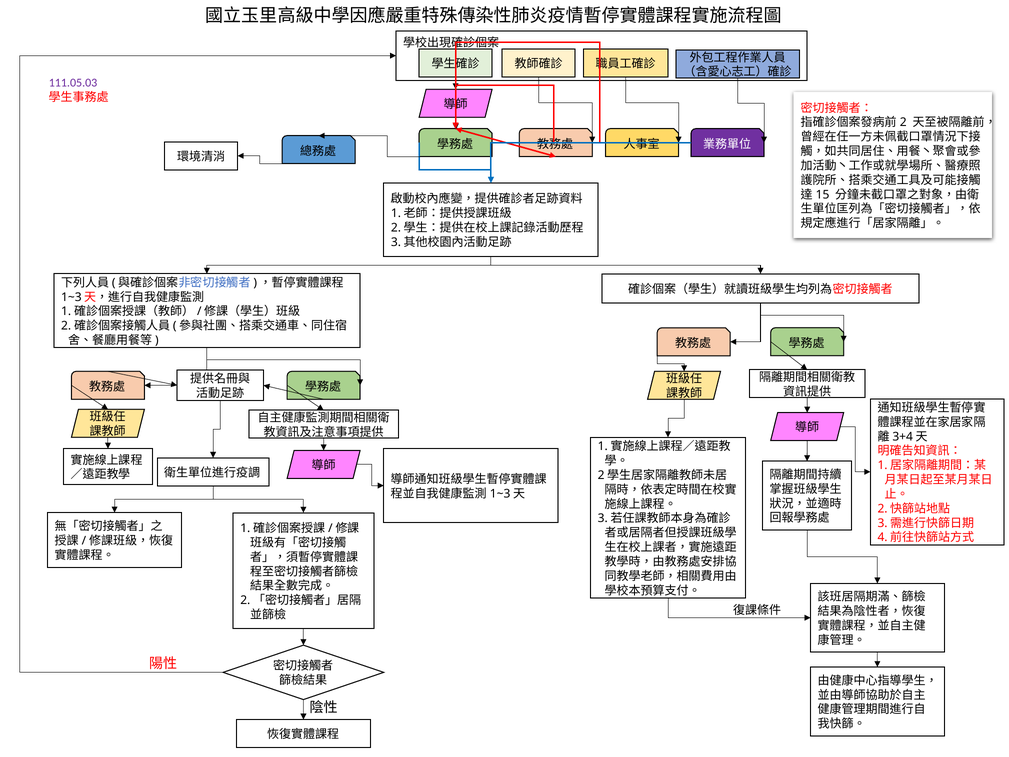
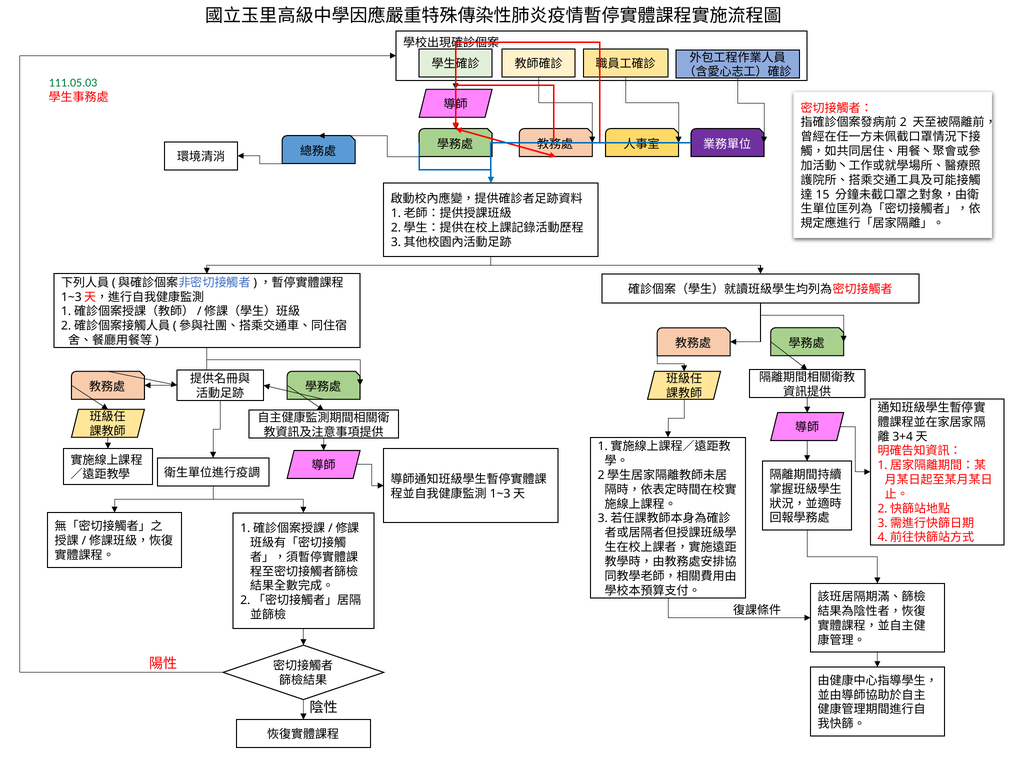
111.05.03 colour: purple -> green
